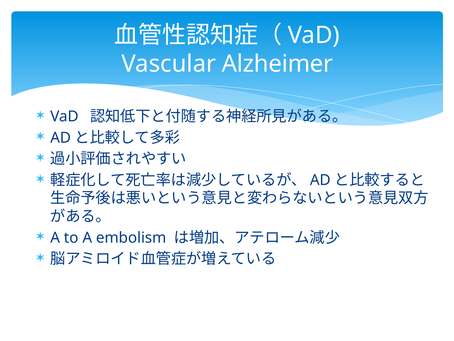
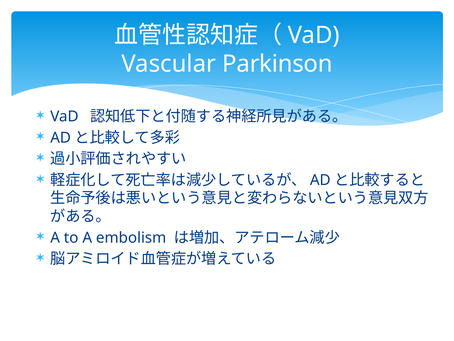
Alzheimer: Alzheimer -> Parkinson
